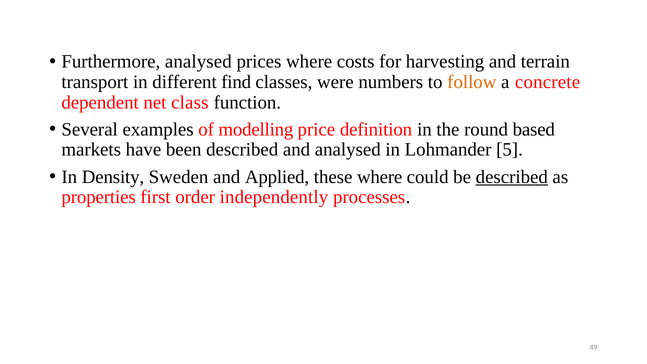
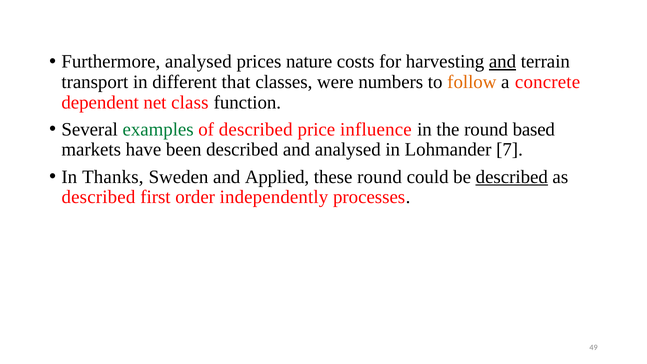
prices where: where -> nature
and at (503, 62) underline: none -> present
find: find -> that
examples colour: black -> green
of modelling: modelling -> described
definition: definition -> influence
5: 5 -> 7
Density: Density -> Thanks
these where: where -> round
properties at (99, 197): properties -> described
